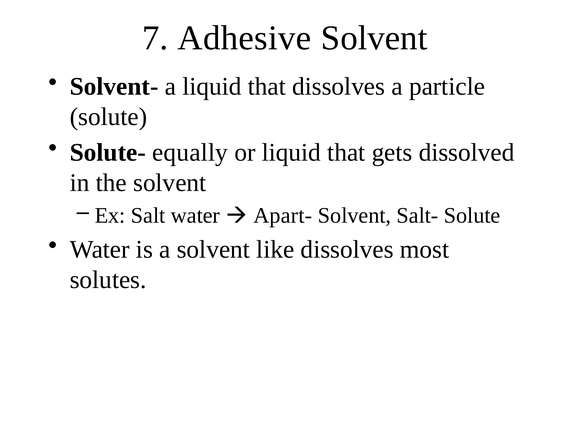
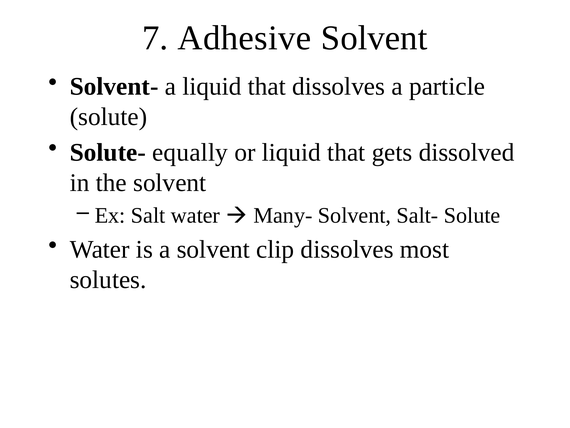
Apart-: Apart- -> Many-
like: like -> clip
